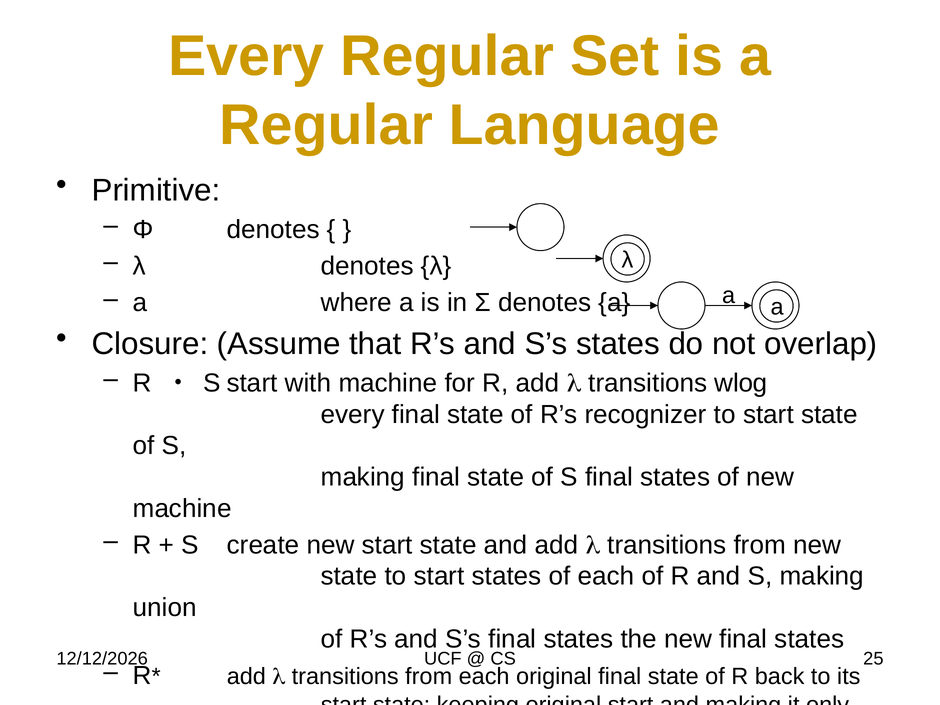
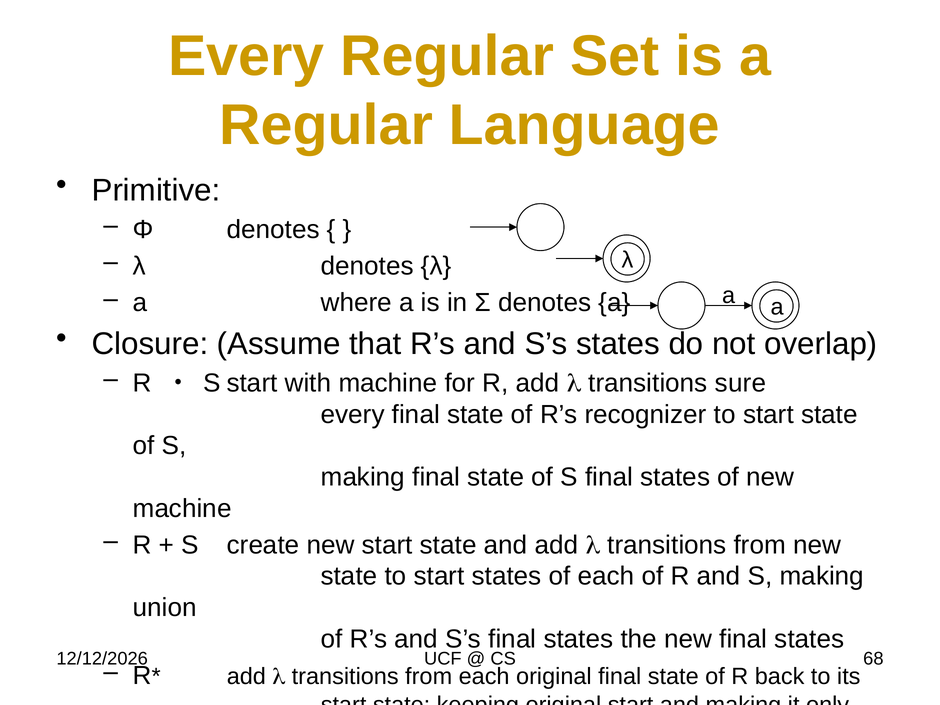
wlog: wlog -> sure
25: 25 -> 68
